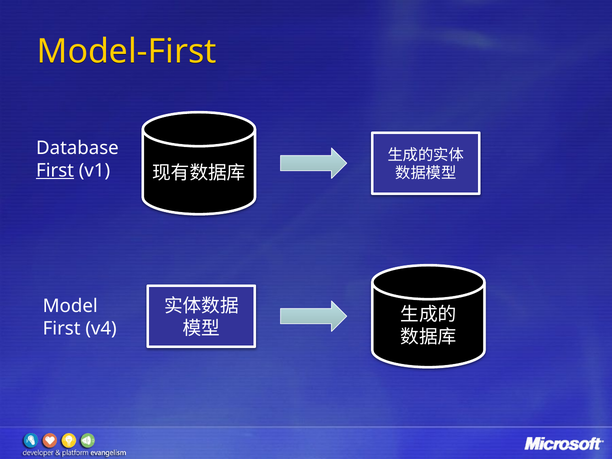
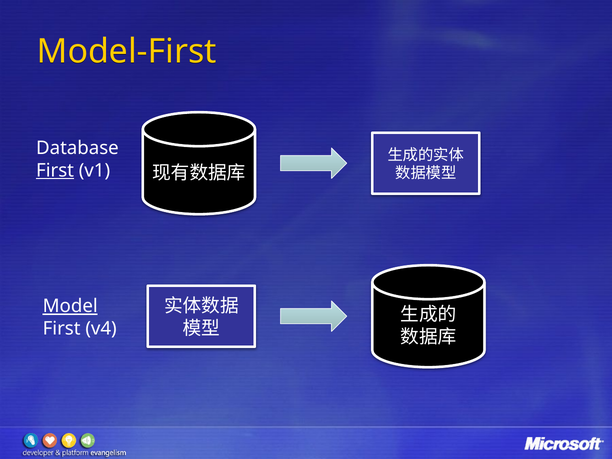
Model underline: none -> present
